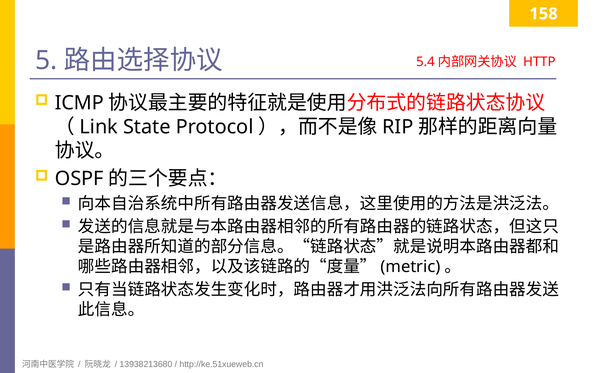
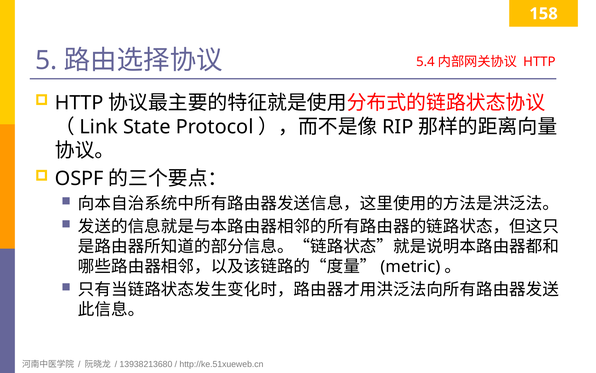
ICMP at (79, 103): ICMP -> HTTP
